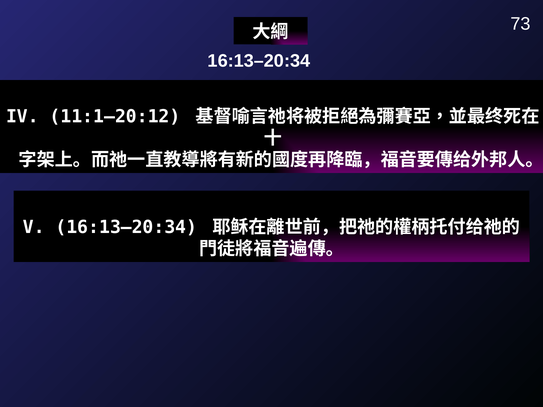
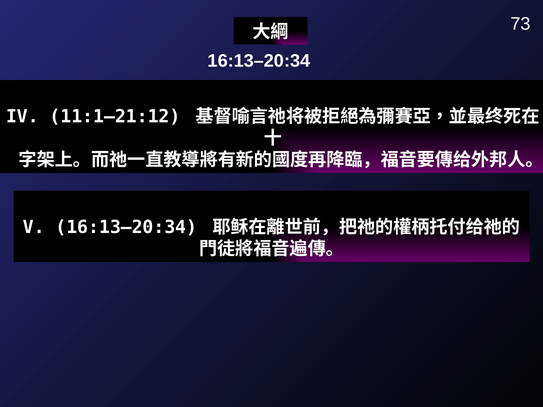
11:1–20:12: 11:1–20:12 -> 11:1–21:12
